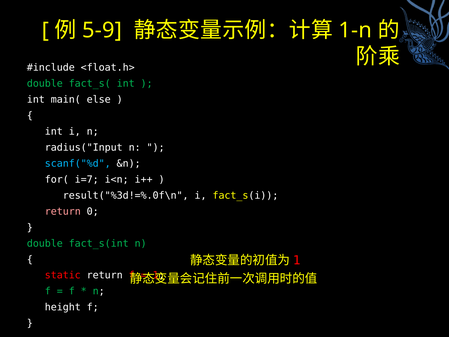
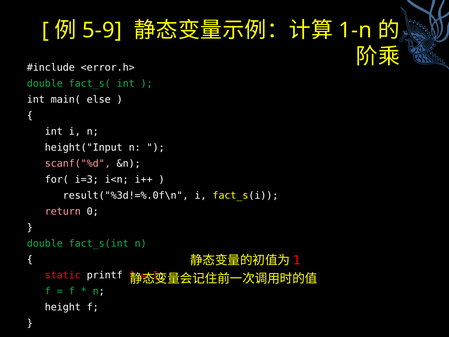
<float.h>: <float.h> -> <error.h>
radius("Input: radius("Input -> height("Input
scanf("%d colour: light blue -> pink
i=7: i=7 -> i=3
static return: return -> printf
